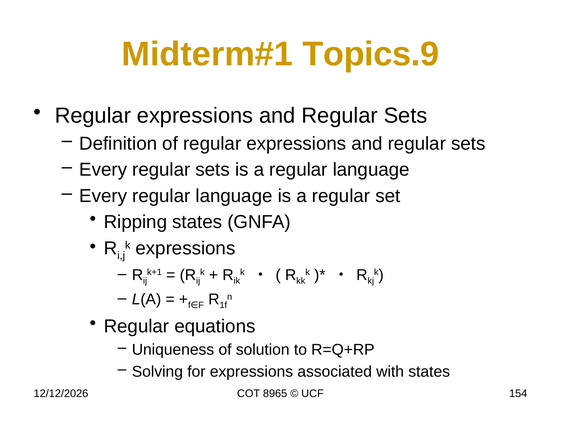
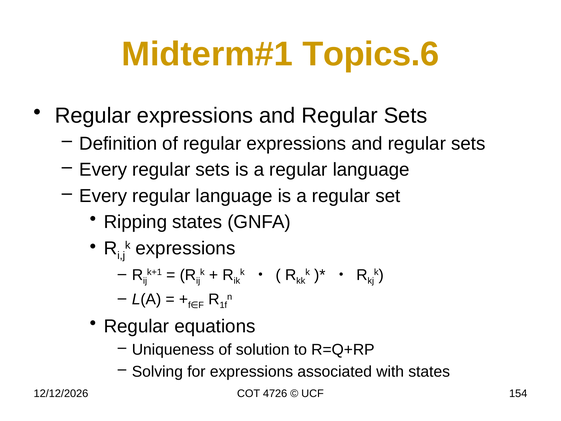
Topics.9: Topics.9 -> Topics.6
8965: 8965 -> 4726
